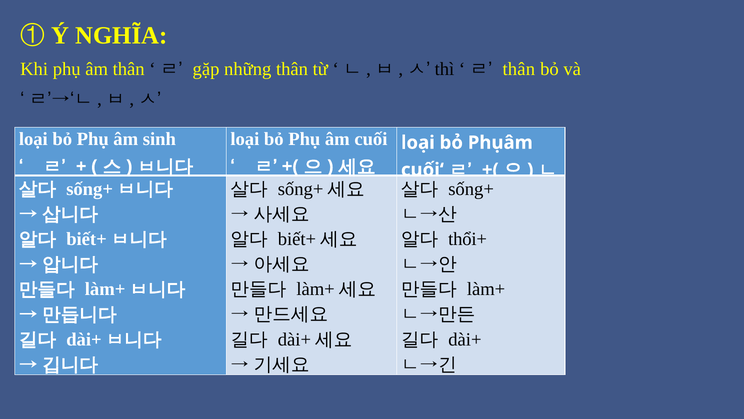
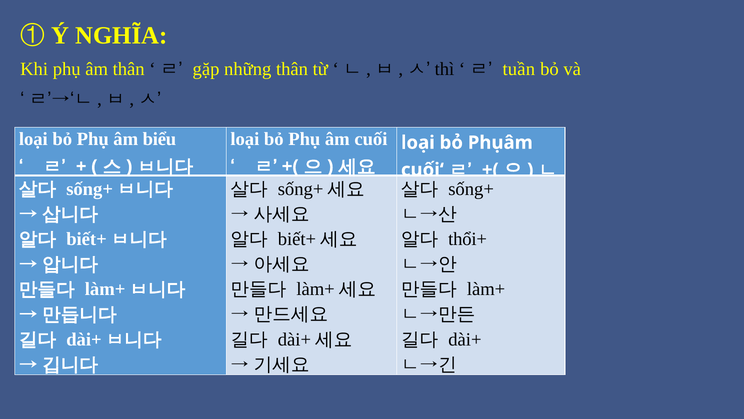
ㄹ thân: thân -> tuần
sinh: sinh -> biểu
